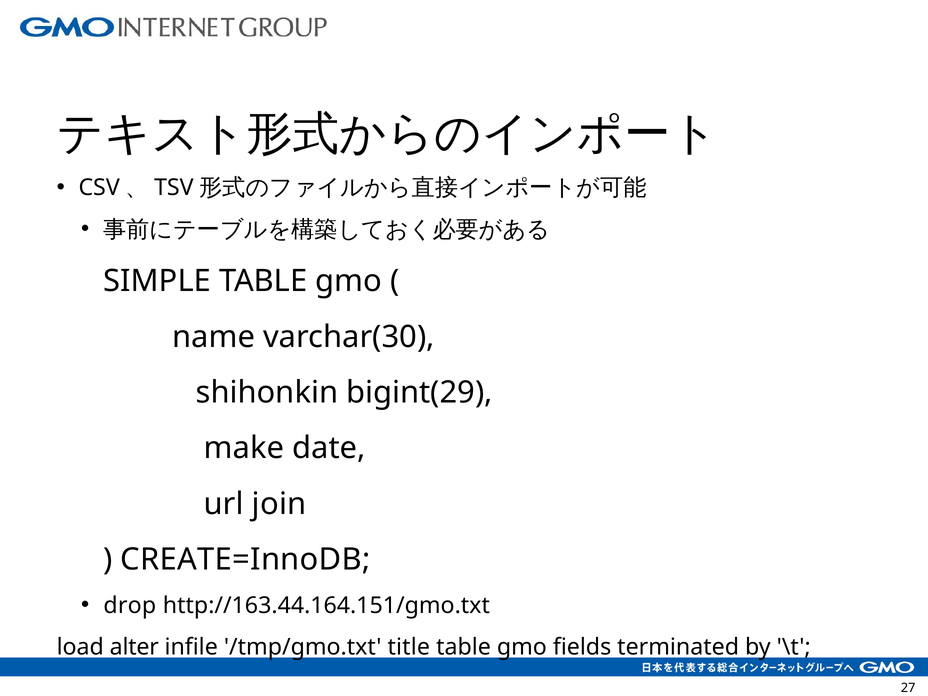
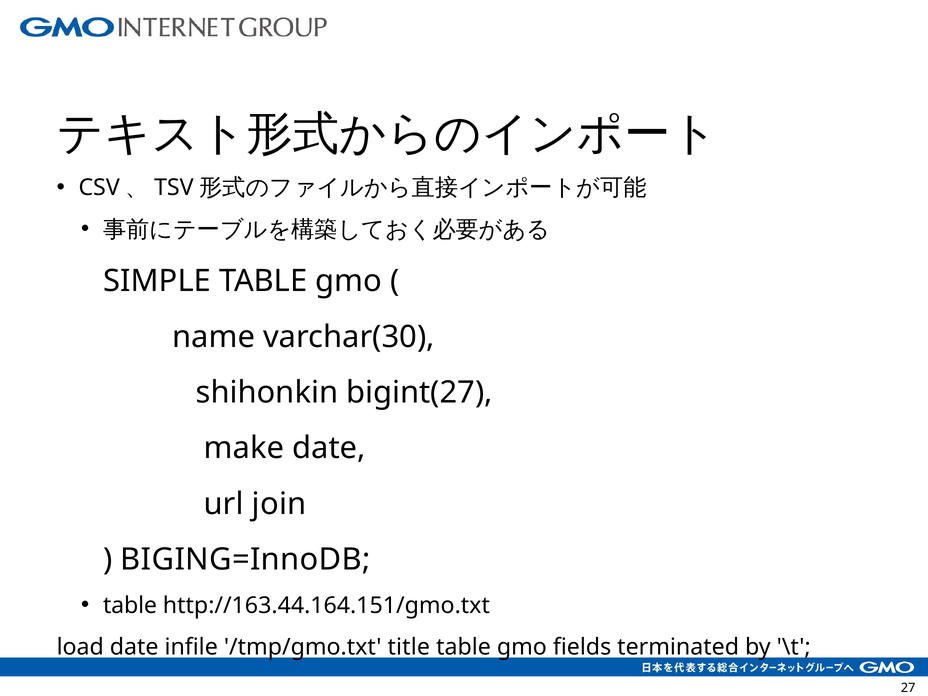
bigint(29: bigint(29 -> bigint(27
CREATE=InnoDB: CREATE=InnoDB -> BIGING=InnoDB
drop at (130, 605): drop -> table
load alter: alter -> date
